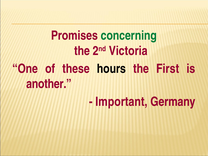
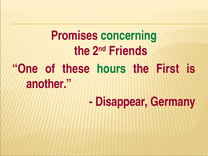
Victoria: Victoria -> Friends
hours colour: black -> green
Important: Important -> Disappear
